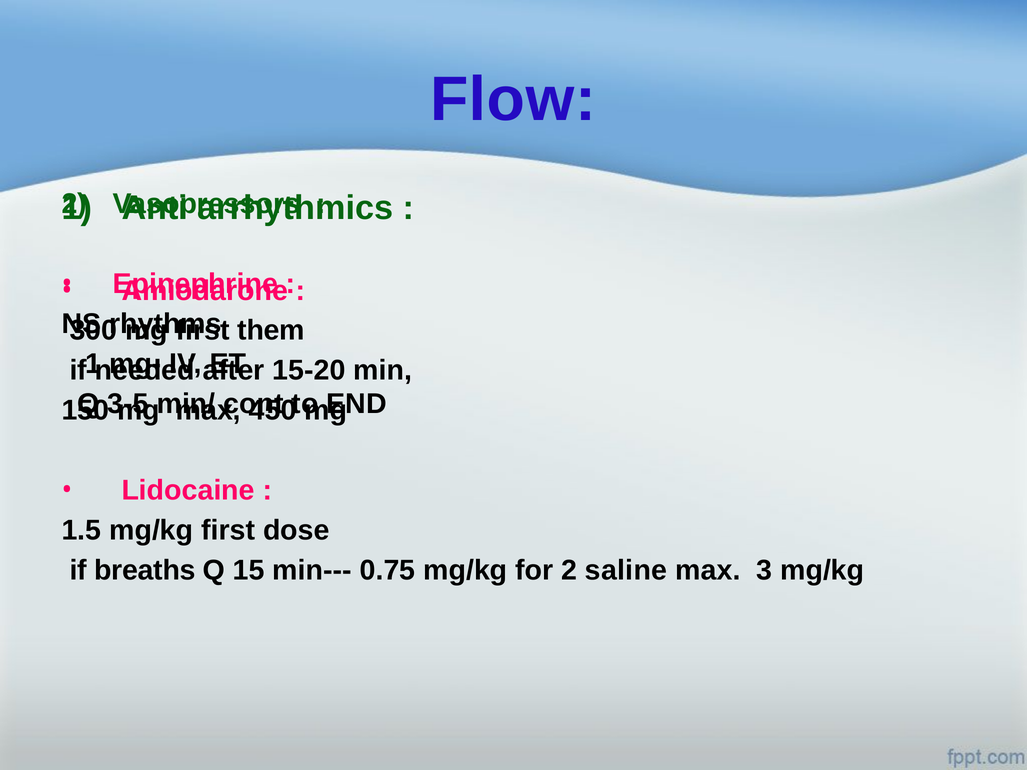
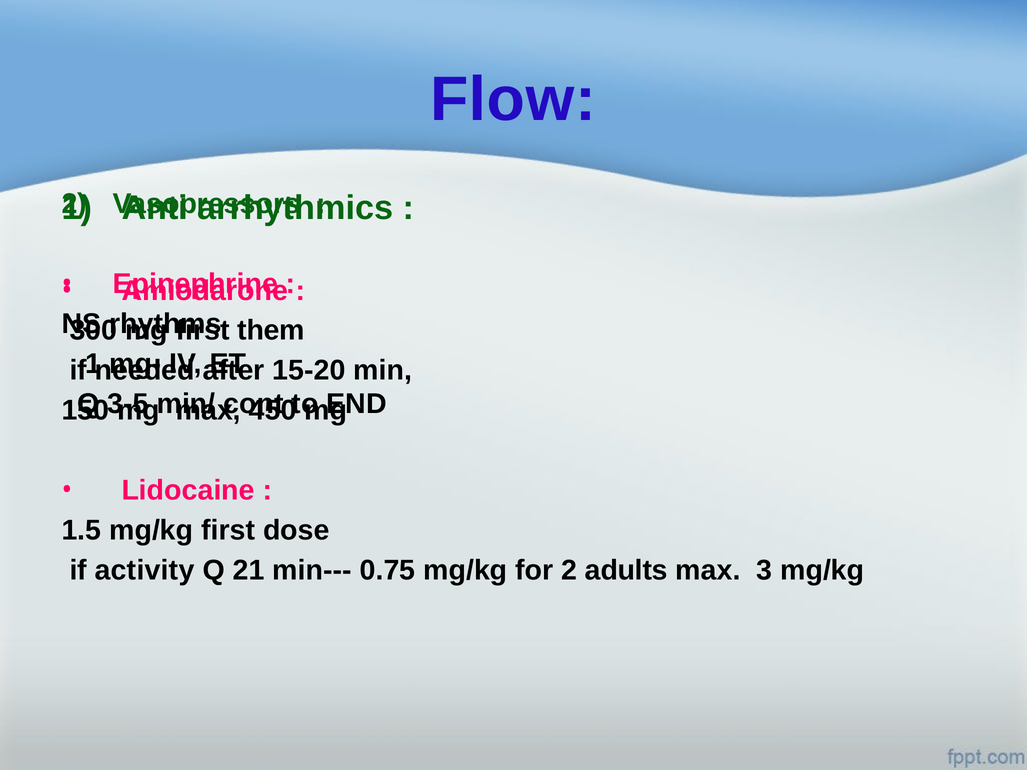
breaths: breaths -> activity
15: 15 -> 21
saline: saline -> adults
